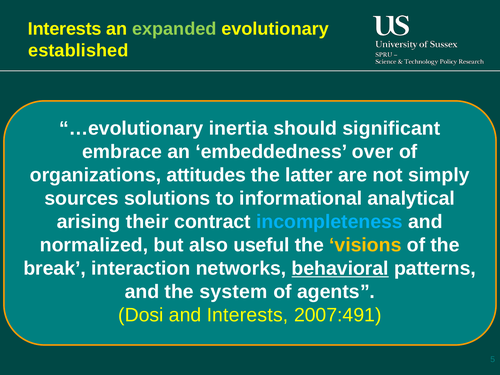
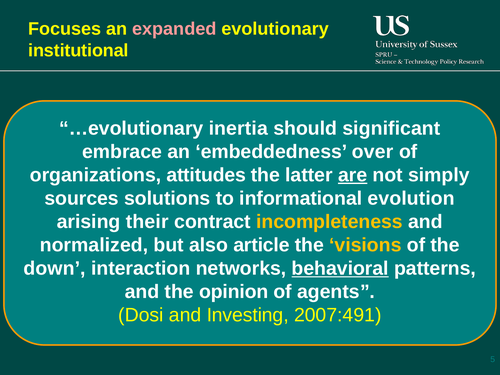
Interests at (65, 29): Interests -> Focuses
expanded colour: light green -> pink
established: established -> institutional
are underline: none -> present
analytical: analytical -> evolution
incompleteness colour: light blue -> yellow
useful: useful -> article
break: break -> down
system: system -> opinion
and Interests: Interests -> Investing
